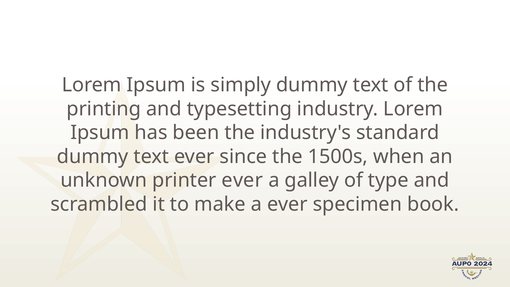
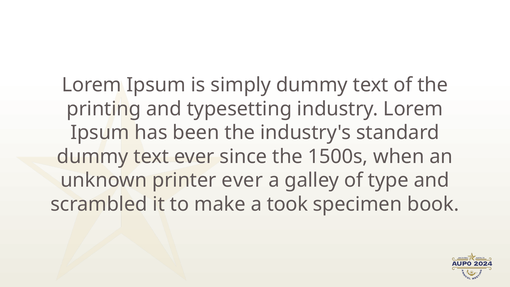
a ever: ever -> took
